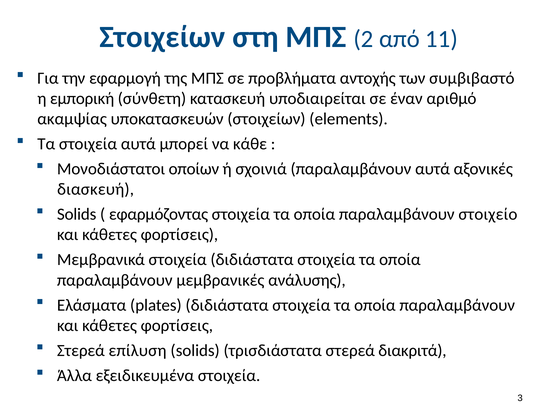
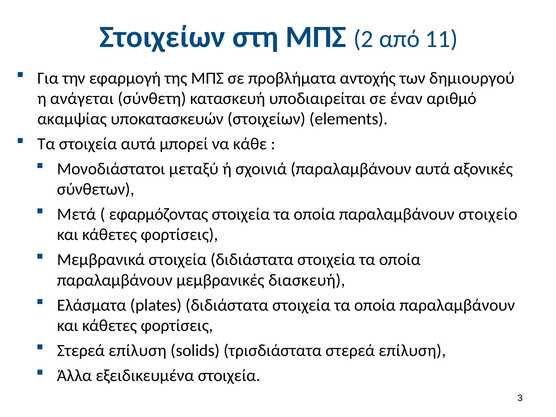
συμβιβαστό: συμβιβαστό -> δημιουργού
εμπορική: εμπορική -> ανάγεται
οποίων: οποίων -> μεταξύ
διασκευή: διασκευή -> σύνθετων
Solids at (77, 214): Solids -> Μετά
ανάλυσης: ανάλυσης -> διασκευή
τρισδιάστατα στερεά διακριτά: διακριτά -> επίλυση
